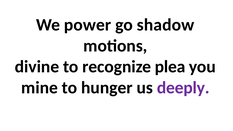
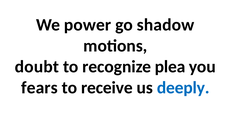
divine: divine -> doubt
mine: mine -> fears
hunger: hunger -> receive
deeply colour: purple -> blue
